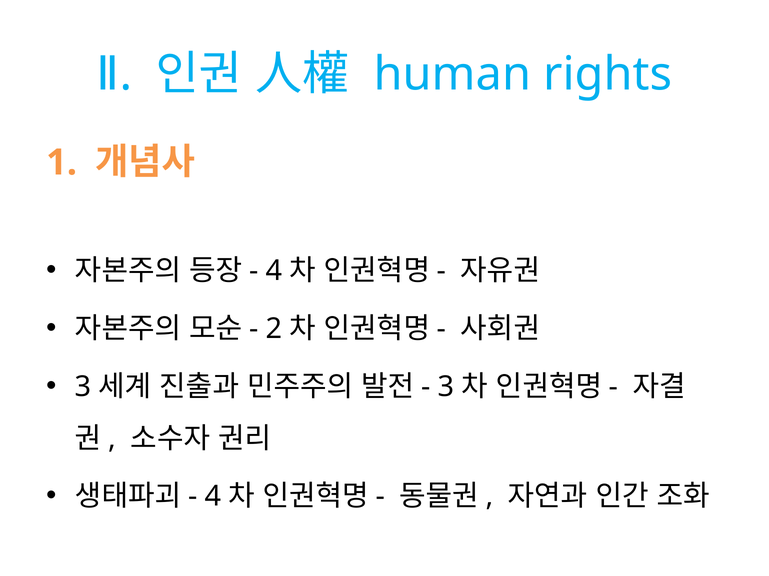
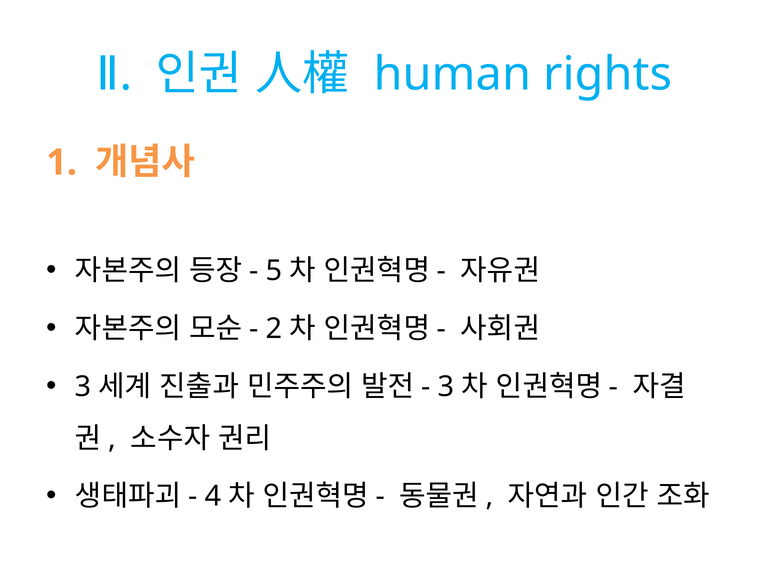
4 at (274, 271): 4 -> 5
